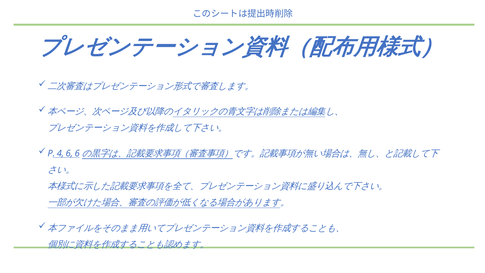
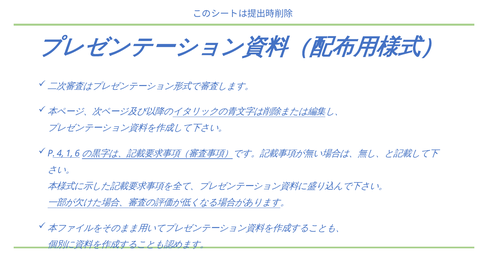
6: 6 -> 1
